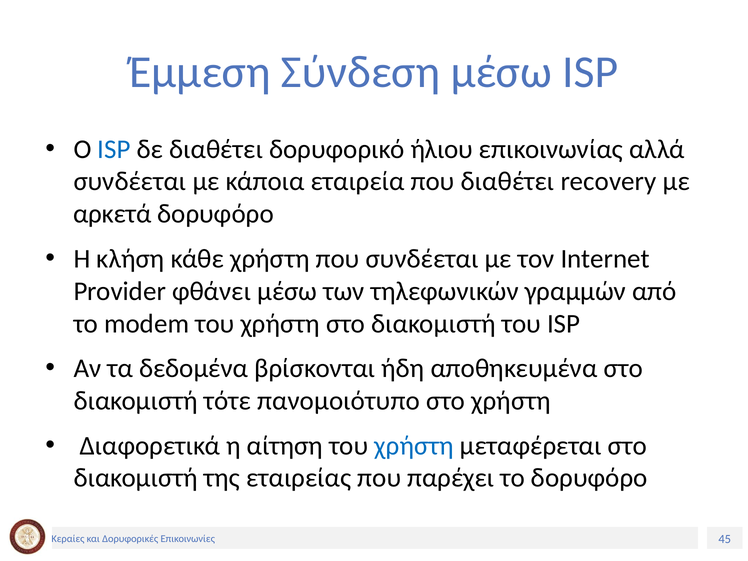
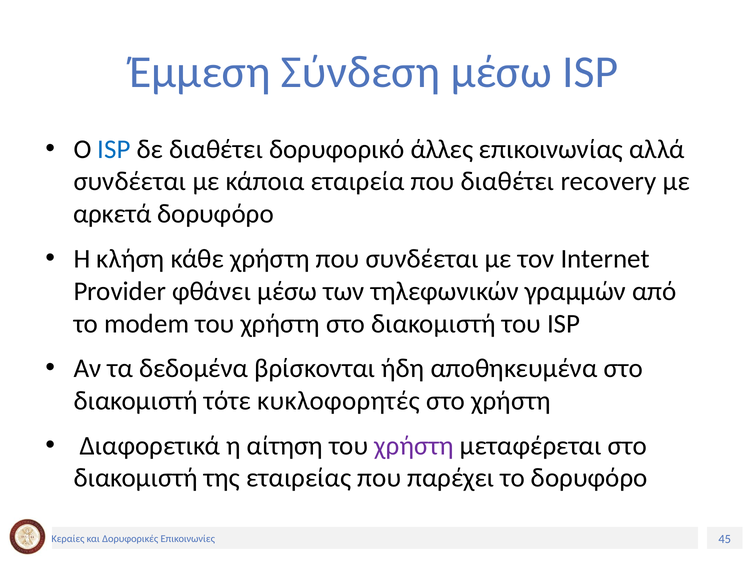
ήλιου: ήλιου -> άλλες
πανομοιότυπο: πανομοιότυπο -> κυκλοφορητές
χρήστη at (414, 446) colour: blue -> purple
